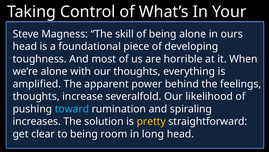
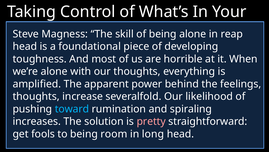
ours: ours -> reap
pretty colour: yellow -> pink
clear: clear -> fools
